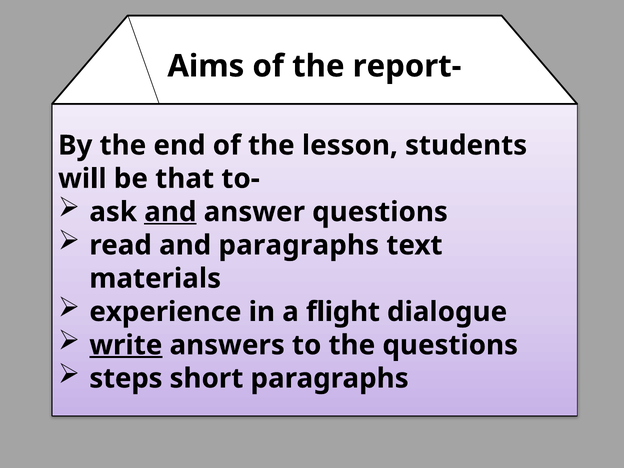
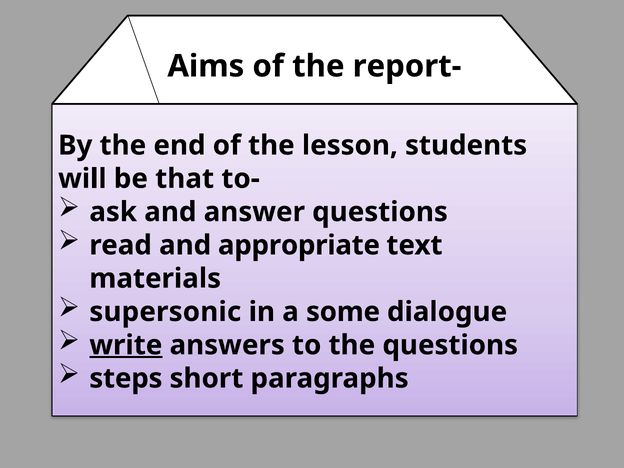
and at (170, 212) underline: present -> none
and paragraphs: paragraphs -> appropriate
experience: experience -> supersonic
flight: flight -> some
